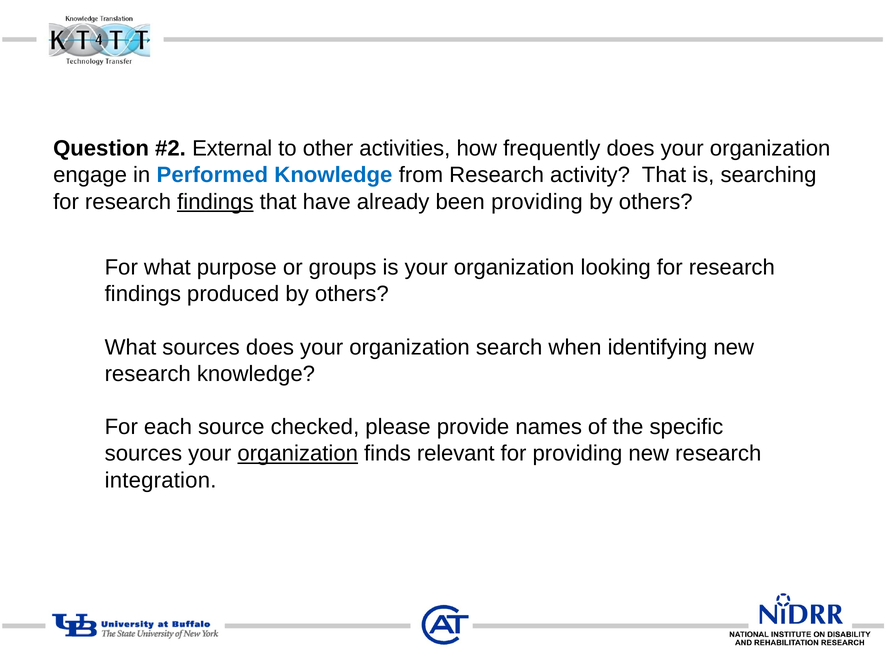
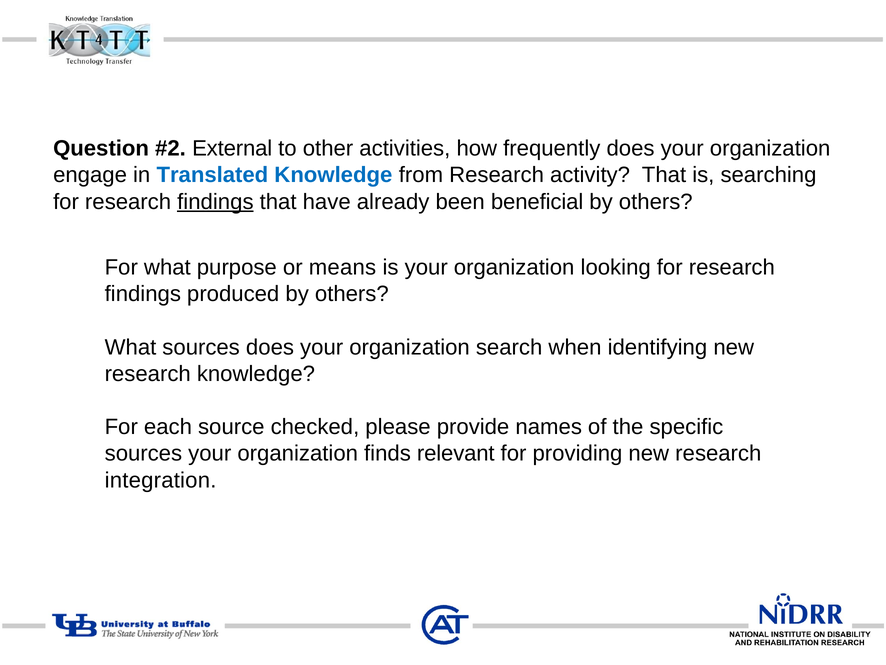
Performed: Performed -> Translated
been providing: providing -> beneficial
groups: groups -> means
organization at (298, 453) underline: present -> none
